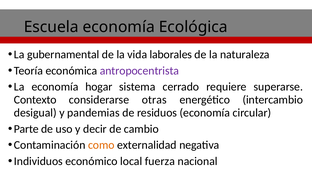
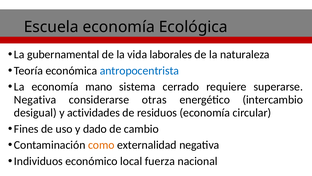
antropocentrista colour: purple -> blue
hogar: hogar -> mano
Contexto at (35, 100): Contexto -> Negativa
pandemias: pandemias -> actividades
Parte: Parte -> Fines
decir: decir -> dado
